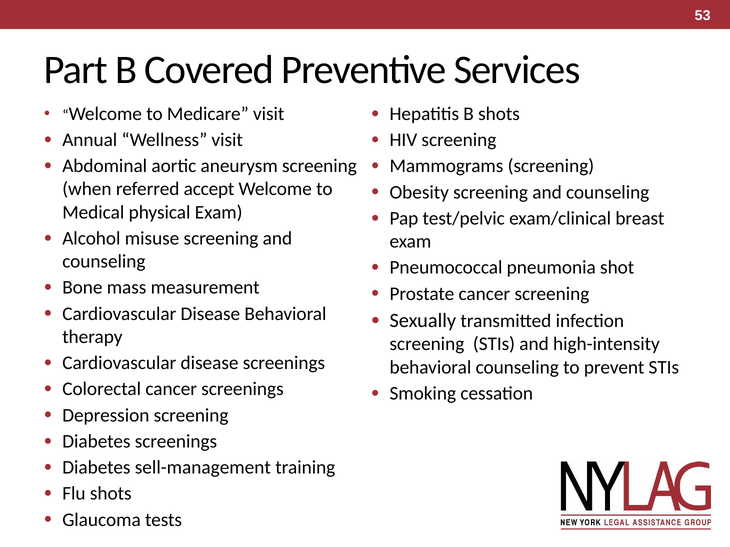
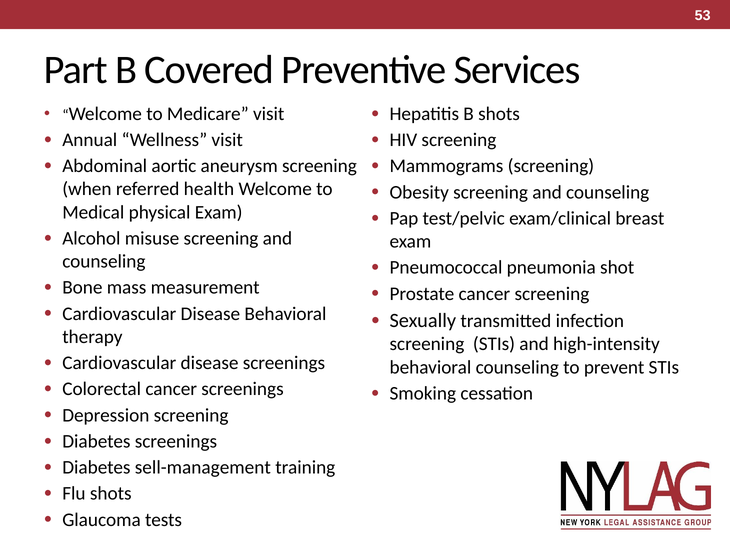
accept: accept -> health
